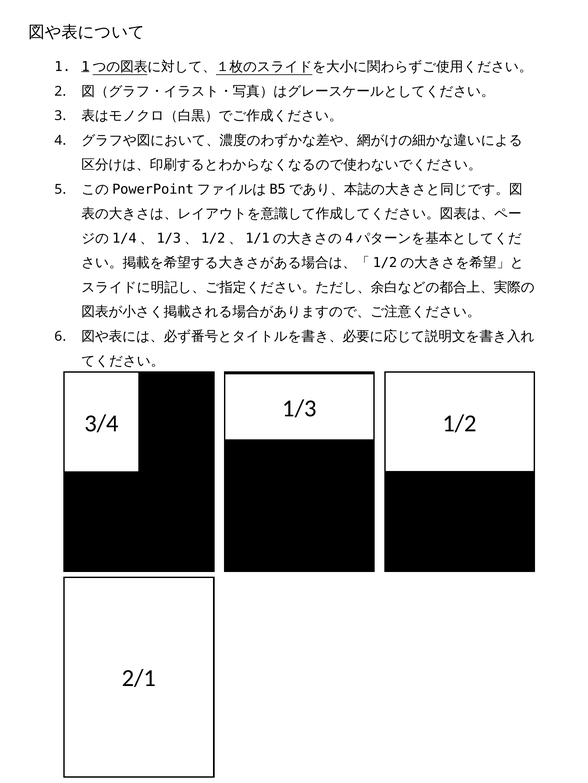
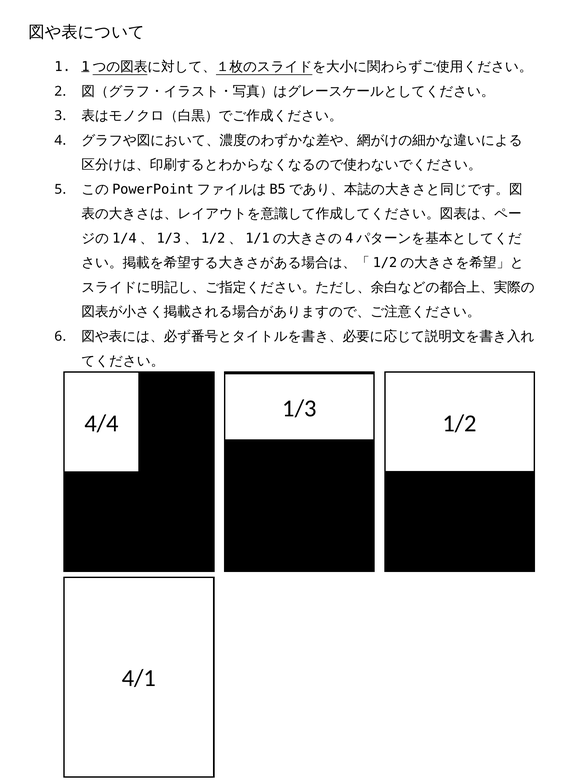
3/4: 3/4 -> 4/4
2/1: 2/1 -> 4/1
